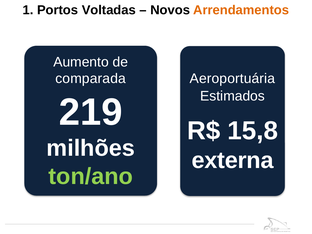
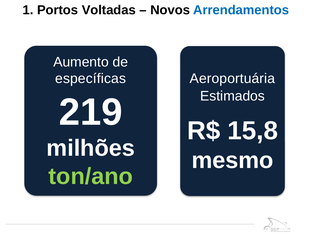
Arrendamentos colour: orange -> blue
comparada: comparada -> específicas
externa: externa -> mesmo
